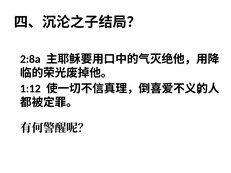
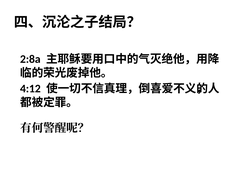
1:12: 1:12 -> 4:12
